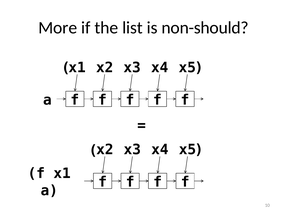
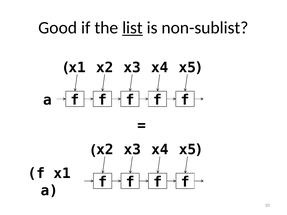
More: More -> Good
list underline: none -> present
non-should: non-should -> non-sublist
